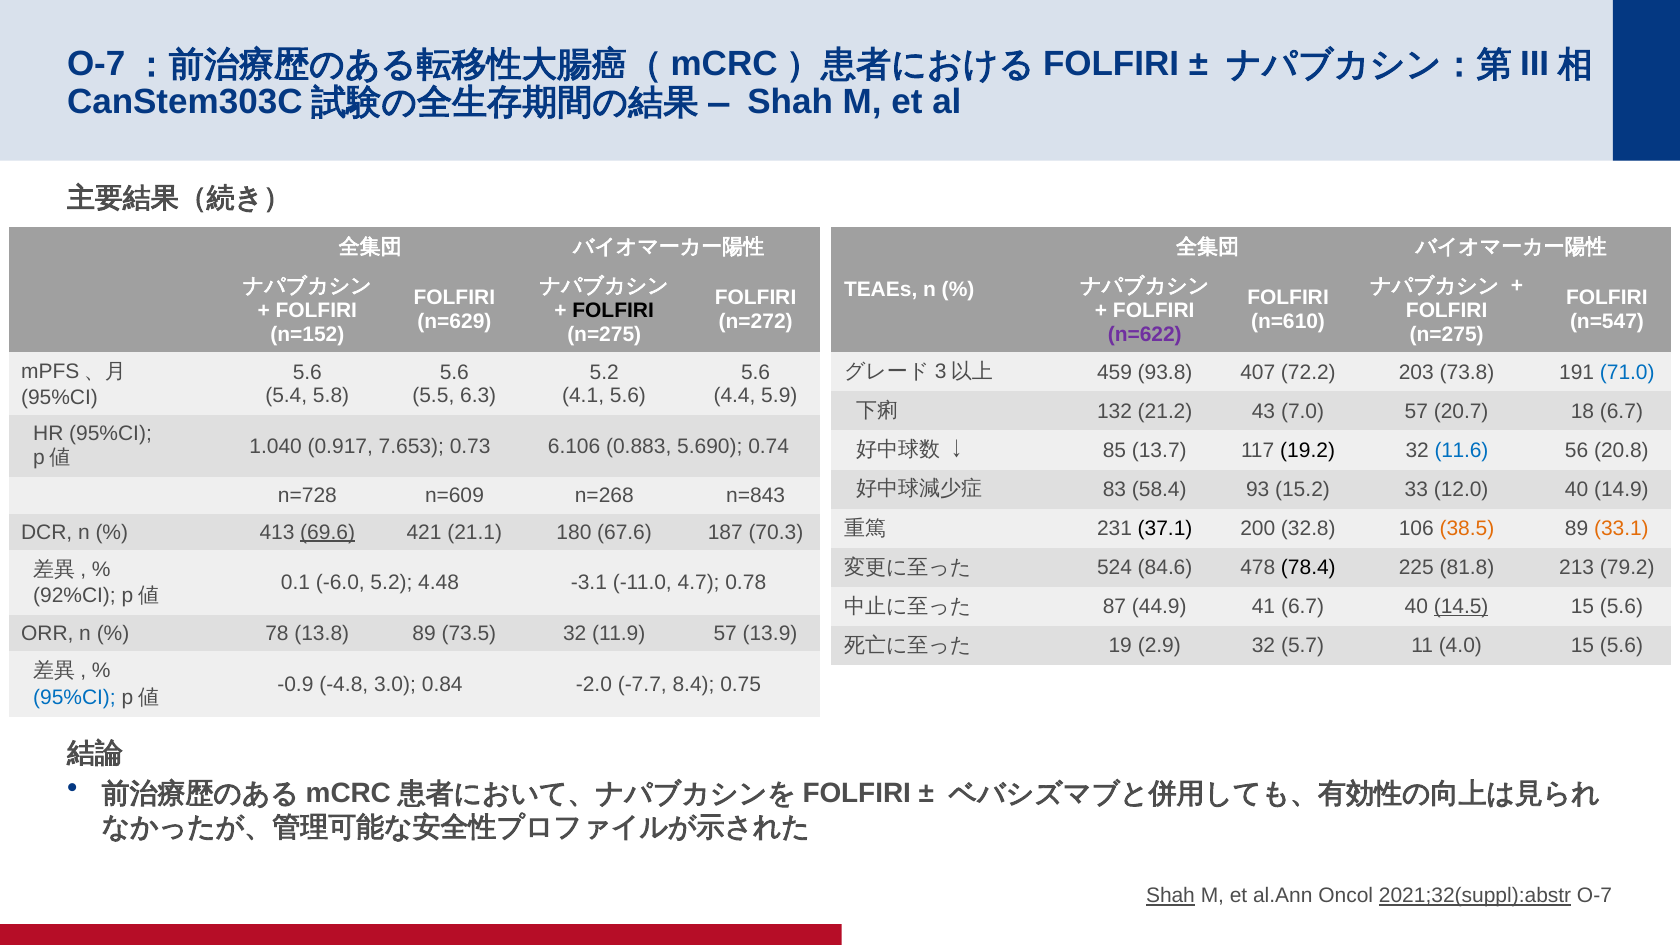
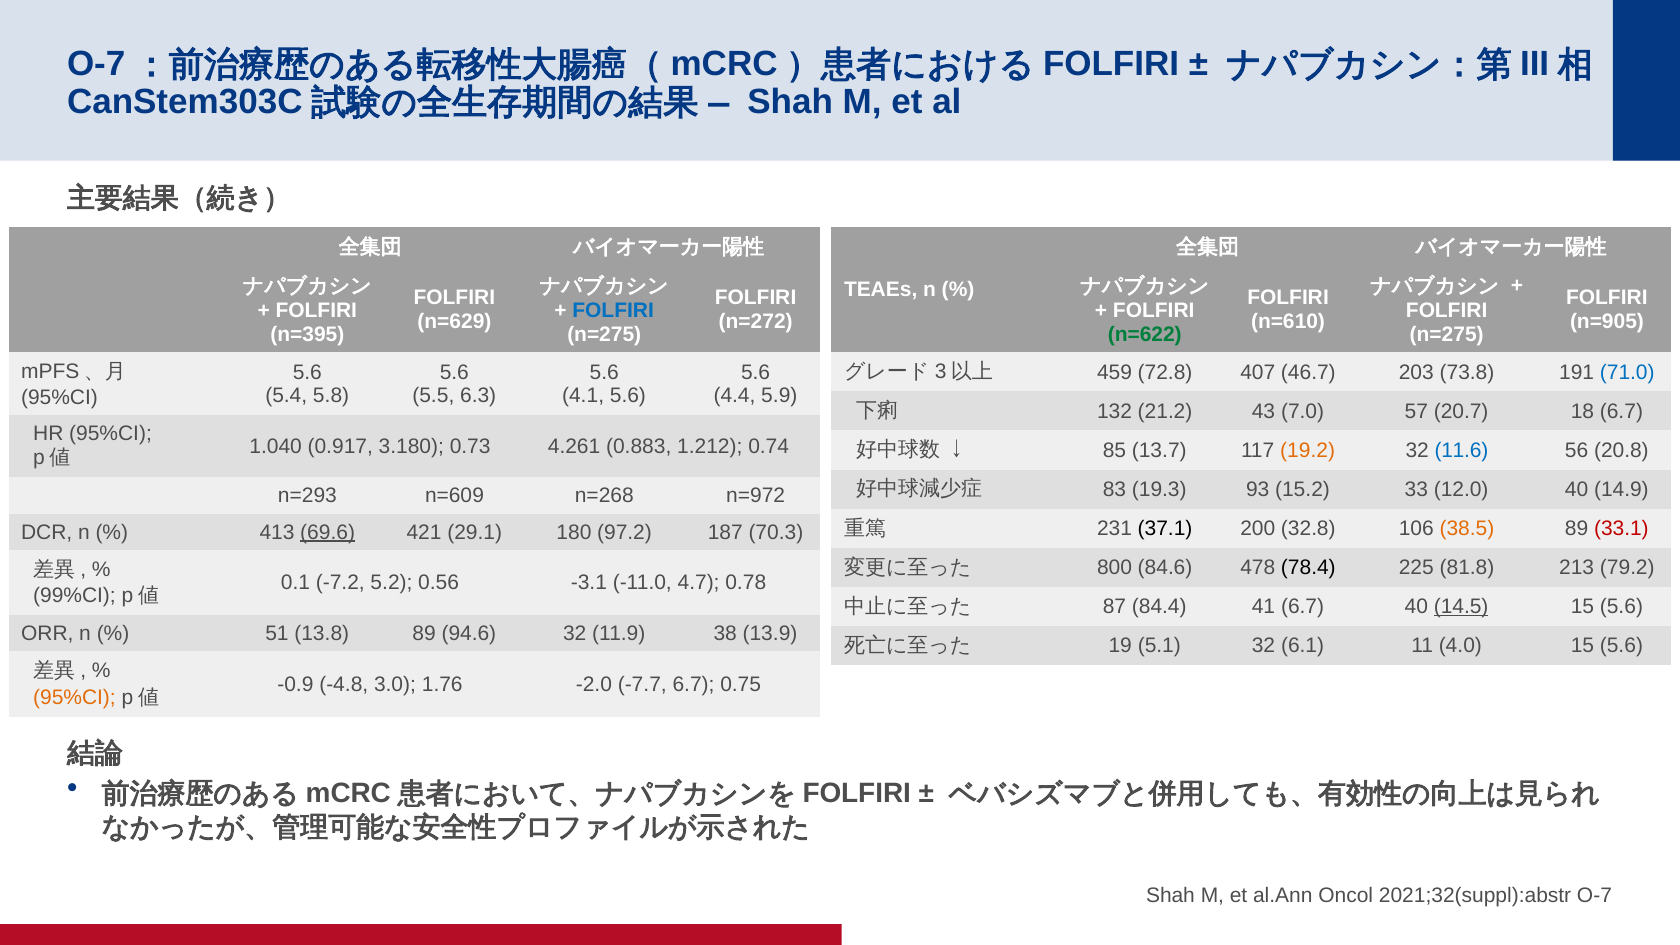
FOLFIRI at (613, 311) colour: black -> blue
n=547: n=547 -> n=905
n=152: n=152 -> n=395
n=622 colour: purple -> green
5.2 at (604, 372): 5.2 -> 5.6
93.8: 93.8 -> 72.8
72.2: 72.2 -> 46.7
7.653: 7.653 -> 3.180
6.106: 6.106 -> 4.261
5.690: 5.690 -> 1.212
19.2 colour: black -> orange
58.4: 58.4 -> 19.3
n=728: n=728 -> n=293
n=843: n=843 -> n=972
33.1 colour: orange -> red
21.1: 21.1 -> 29.1
67.6: 67.6 -> 97.2
524: 524 -> 800
-6.0: -6.0 -> -7.2
4.48: 4.48 -> 0.56
92%CI: 92%CI -> 99%CI
44.9: 44.9 -> 84.4
78: 78 -> 51
73.5: 73.5 -> 94.6
11.9 57: 57 -> 38
2.9: 2.9 -> 5.1
5.7: 5.7 -> 6.1
0.84: 0.84 -> 1.76
-7.7 8.4: 8.4 -> 6.7
95%CI at (74, 697) colour: blue -> orange
Shah at (1171, 896) underline: present -> none
2021;32(suppl):abstr underline: present -> none
